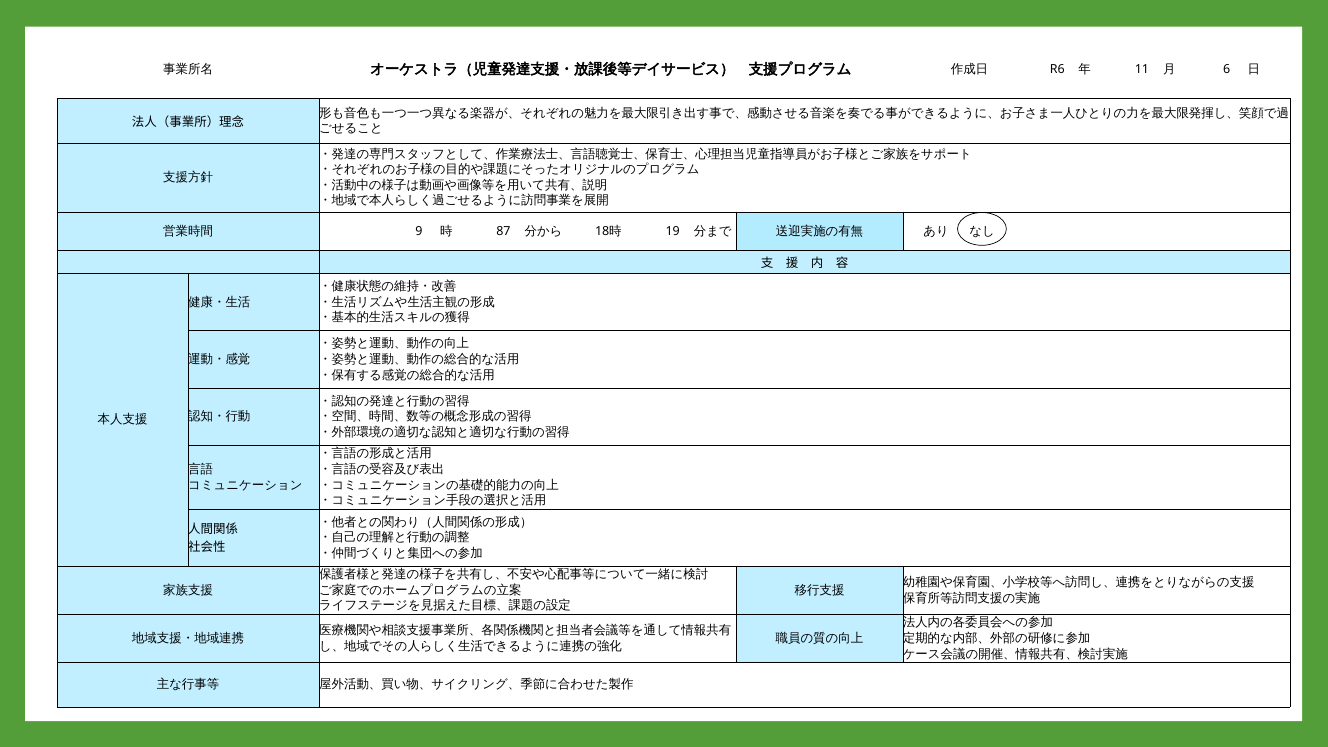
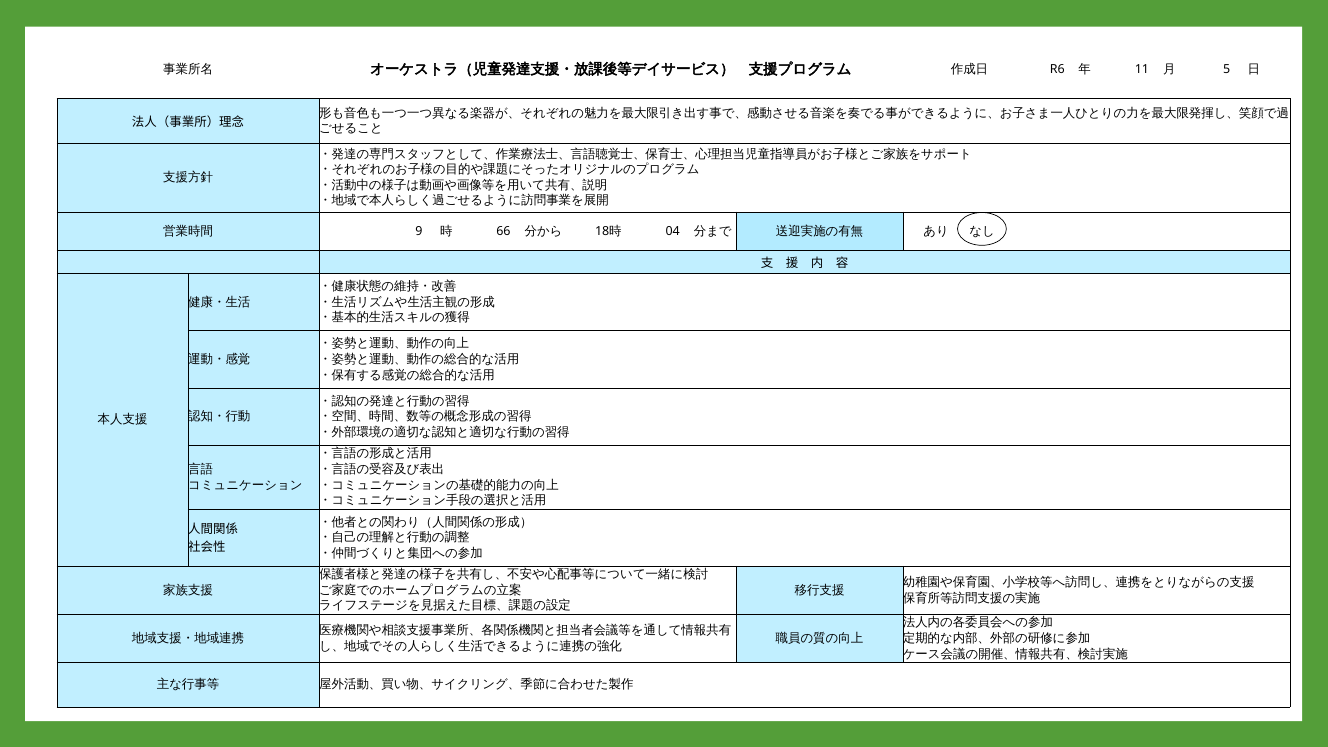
6: 6 -> 5
87: 87 -> 66
19: 19 -> 04
